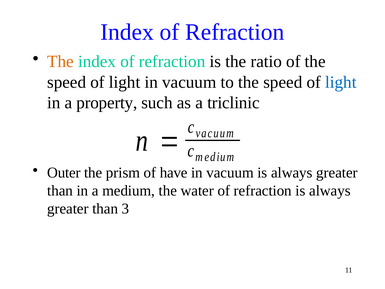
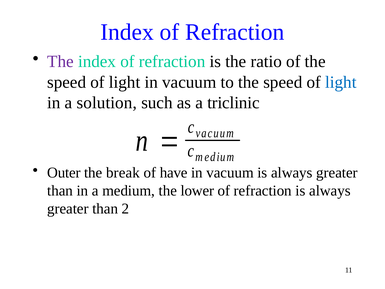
The at (60, 62) colour: orange -> purple
property: property -> solution
prism: prism -> break
water: water -> lower
3: 3 -> 2
